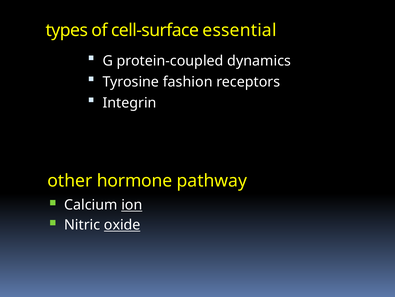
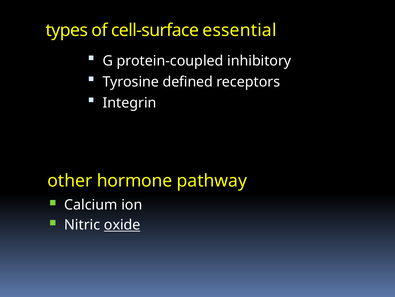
dynamics: dynamics -> inhibitory
fashion: fashion -> defined
ion underline: present -> none
